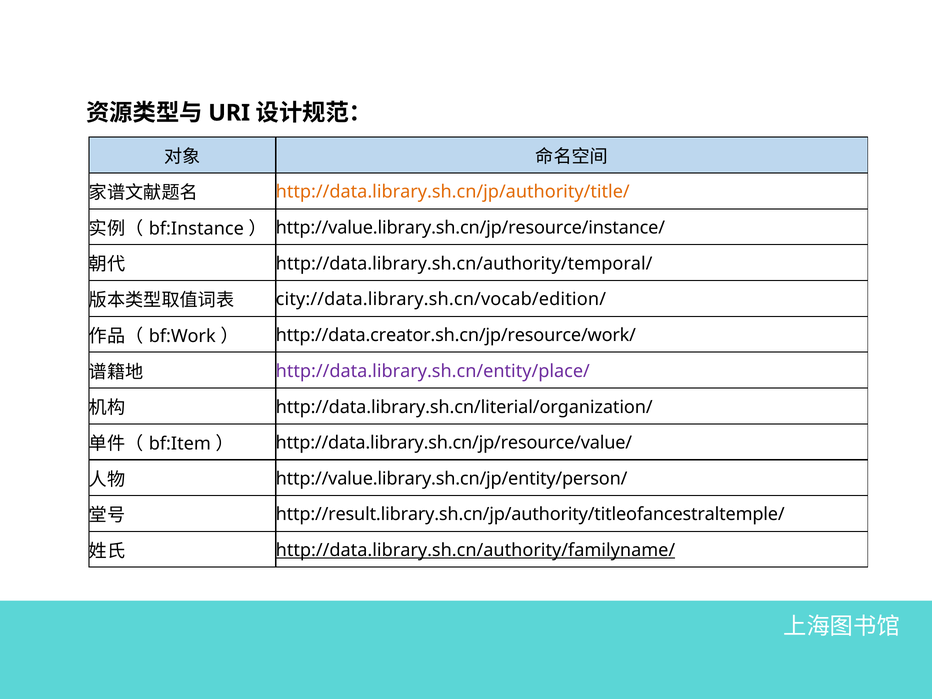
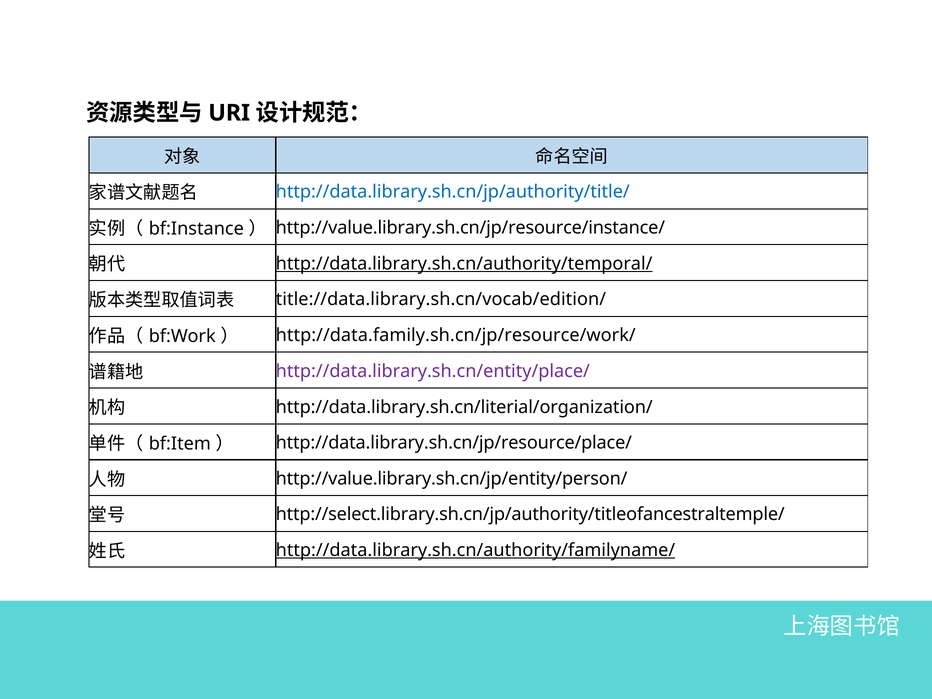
http://data.library.sh.cn/jp/authority/title/ colour: orange -> blue
http://data.library.sh.cn/authority/temporal/ underline: none -> present
city://data.library.sh.cn/vocab/edition/: city://data.library.sh.cn/vocab/edition/ -> title://data.library.sh.cn/vocab/edition/
http://data.creator.sh.cn/jp/resource/work/: http://data.creator.sh.cn/jp/resource/work/ -> http://data.family.sh.cn/jp/resource/work/
http://data.library.sh.cn/jp/resource/value/: http://data.library.sh.cn/jp/resource/value/ -> http://data.library.sh.cn/jp/resource/place/
http://result.library.sh.cn/jp/authority/titleofancestraltemple/: http://result.library.sh.cn/jp/authority/titleofancestraltemple/ -> http://select.library.sh.cn/jp/authority/titleofancestraltemple/
